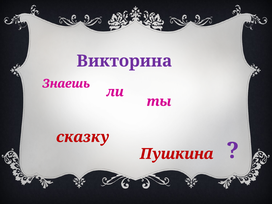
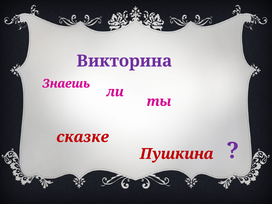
сказку: сказку -> сказке
